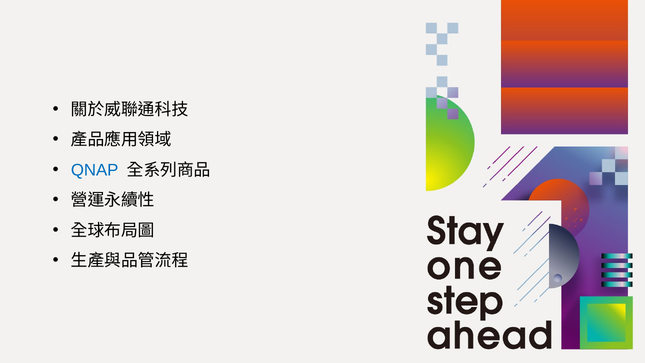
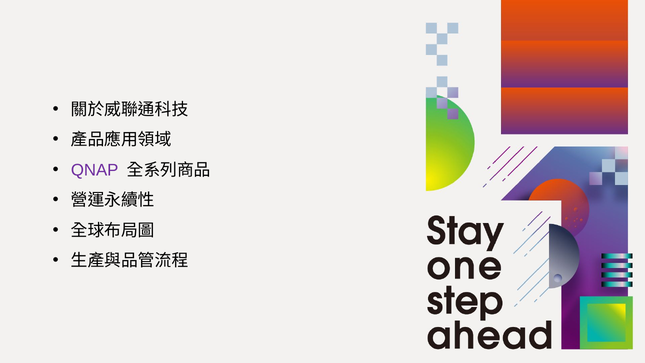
QNAP colour: blue -> purple
